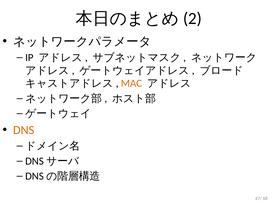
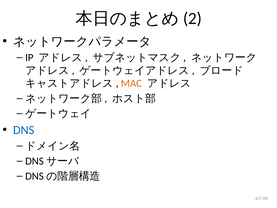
DNS colour: orange -> blue
